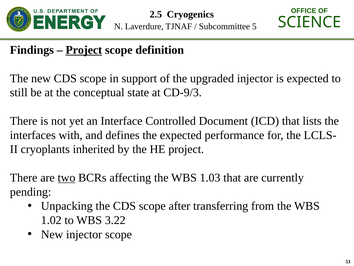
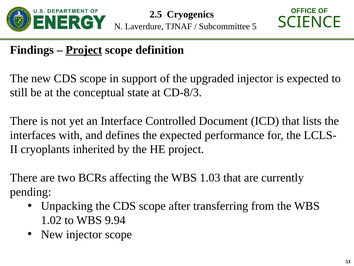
CD-9/3: CD-9/3 -> CD-8/3
two underline: present -> none
3.22: 3.22 -> 9.94
